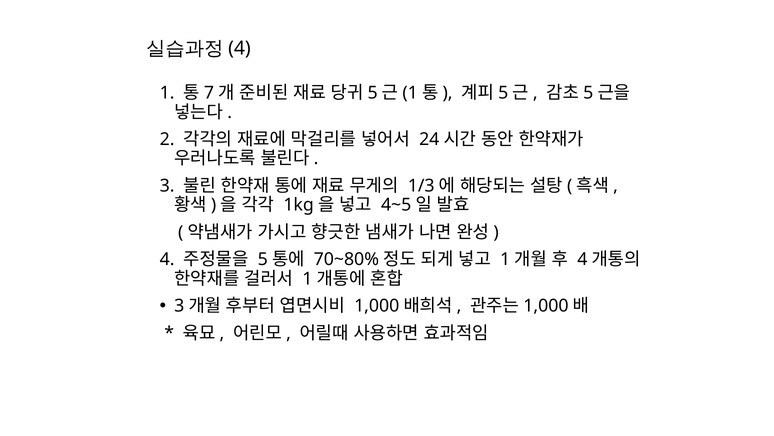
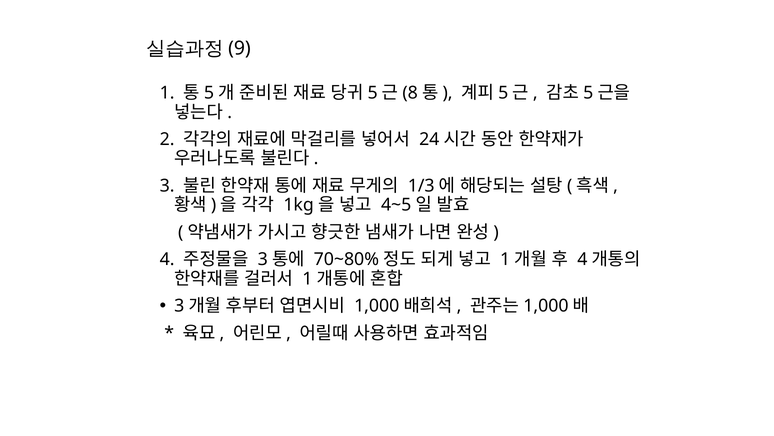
4 at (239, 48): 4 -> 9
7 at (209, 93): 7 -> 5
1 at (410, 93): 1 -> 8
5 at (263, 259): 5 -> 3
